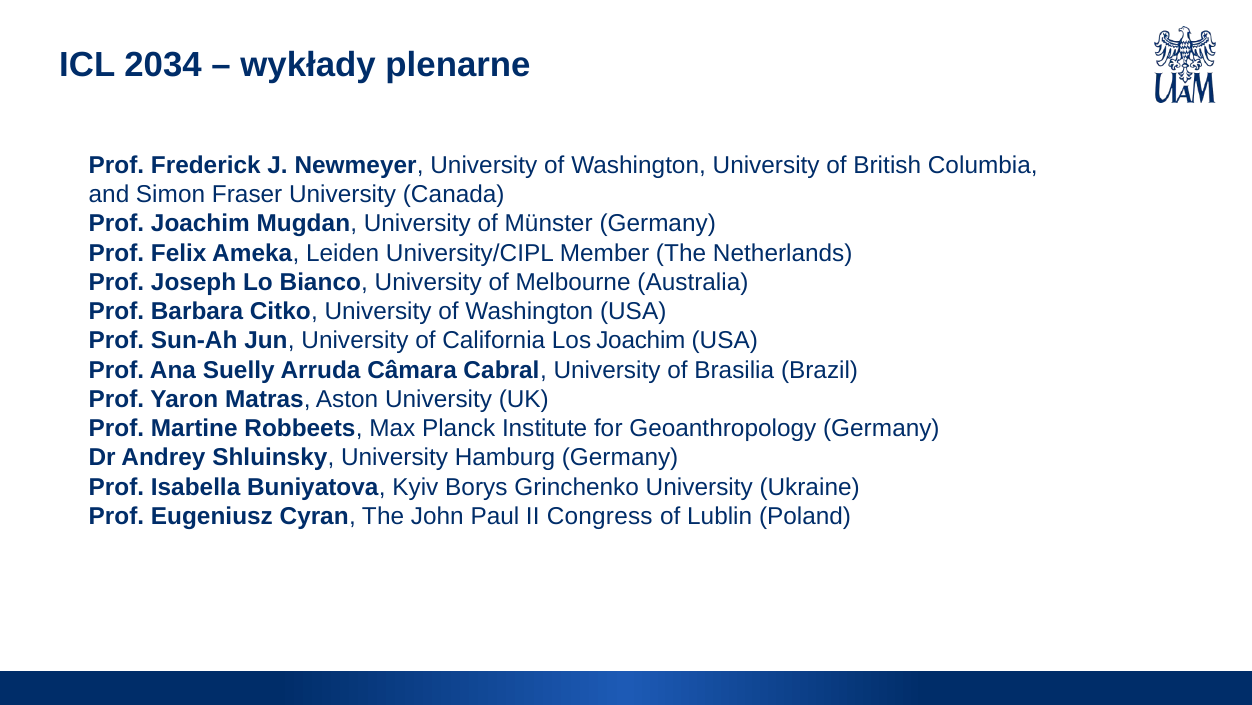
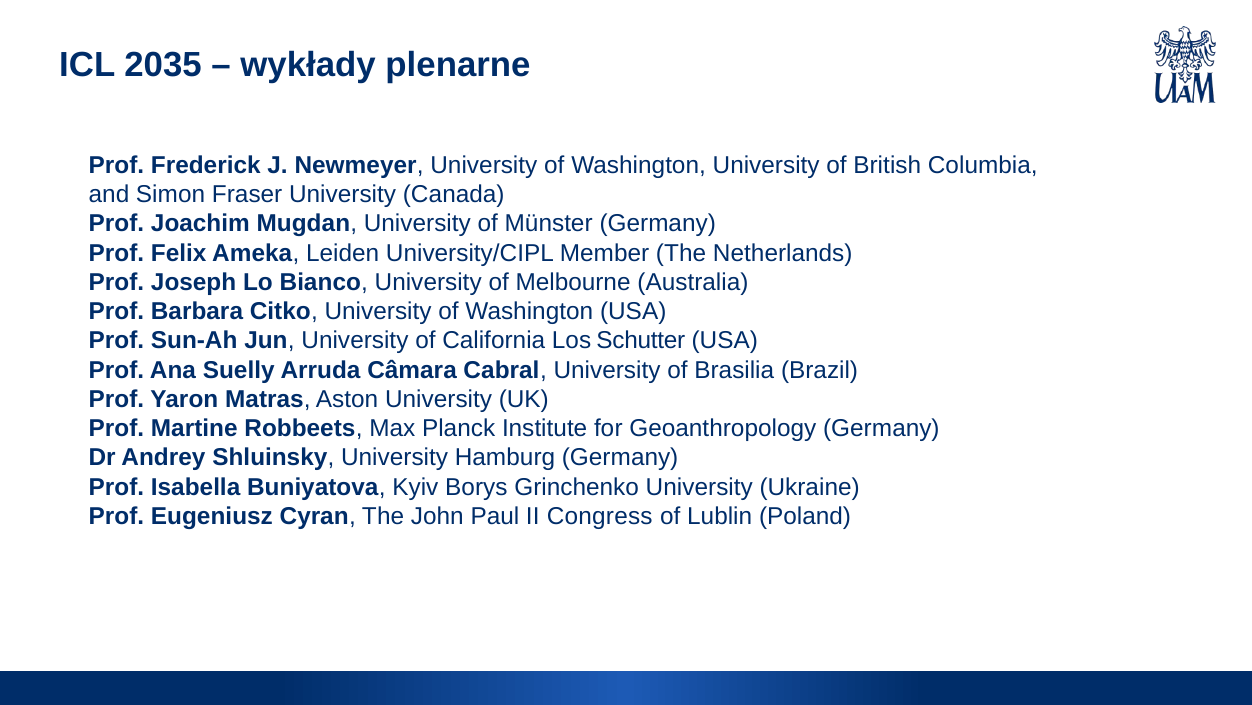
2034: 2034 -> 2035
Los Joachim: Joachim -> Schutter
